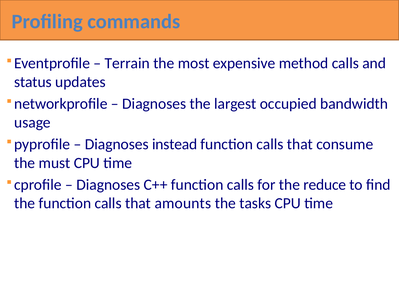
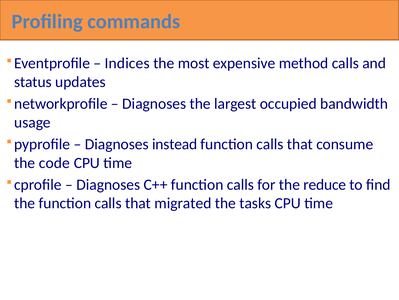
Terrain: Terrain -> Indices
must: must -> code
amounts: amounts -> migrated
